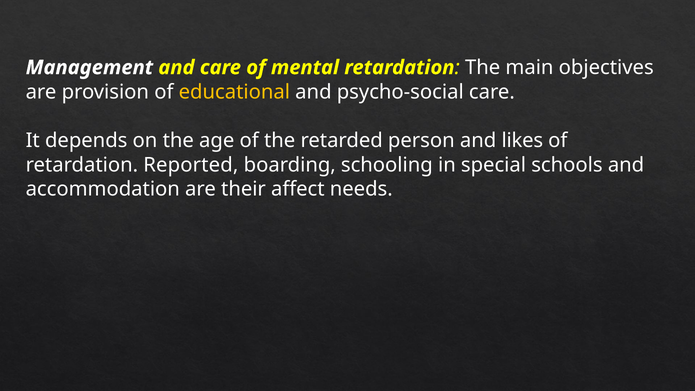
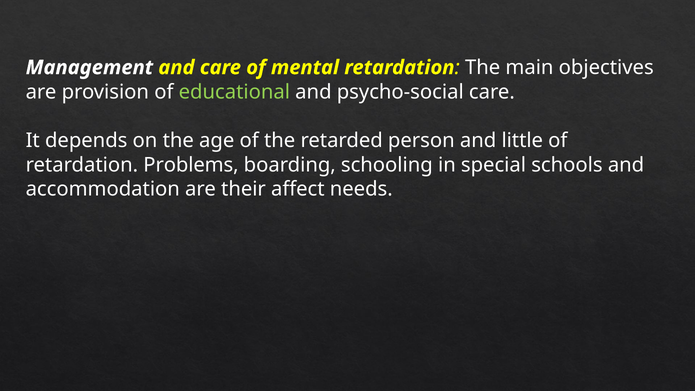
educational colour: yellow -> light green
likes: likes -> little
Reported: Reported -> Problems
